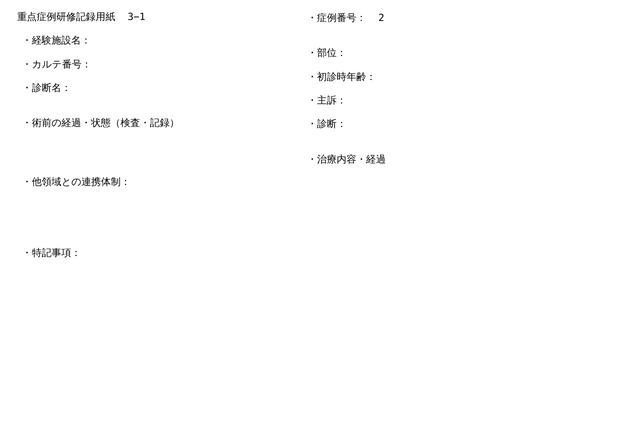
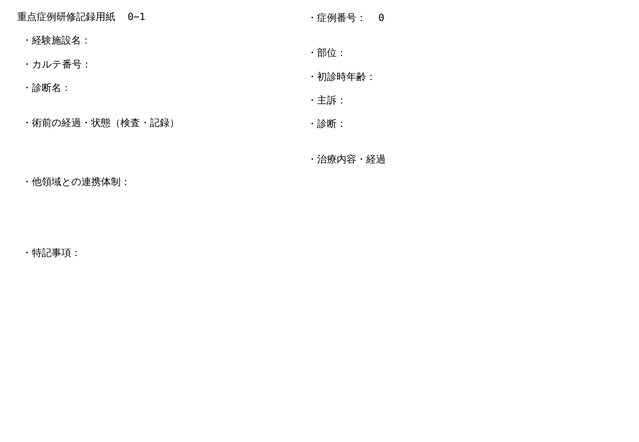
3−1: 3−1 -> 0−1
2: 2 -> 0
